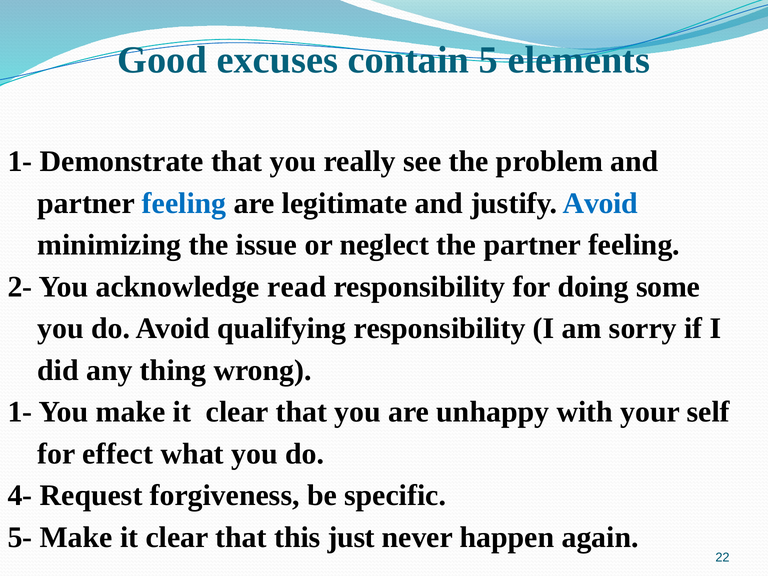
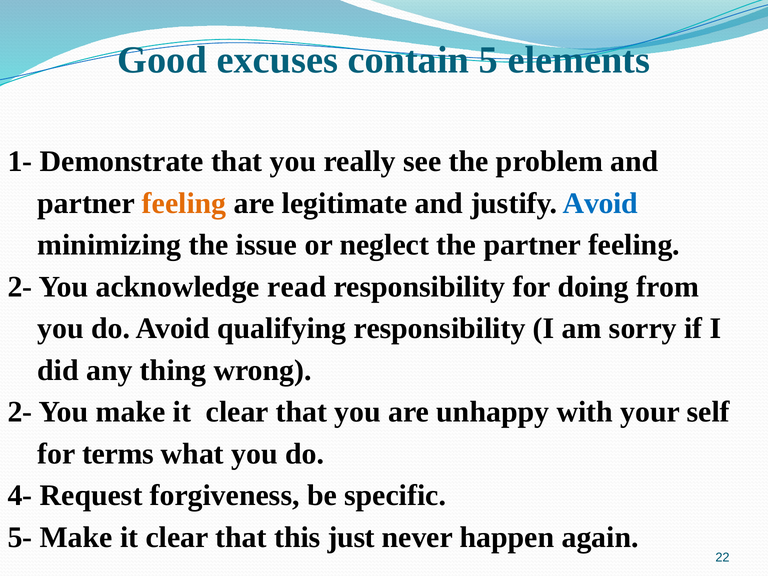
feeling at (184, 203) colour: blue -> orange
some: some -> from
1- at (20, 412): 1- -> 2-
effect: effect -> terms
